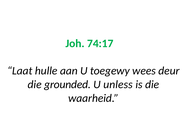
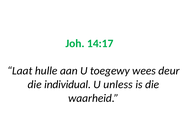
74:17: 74:17 -> 14:17
grounded: grounded -> individual
